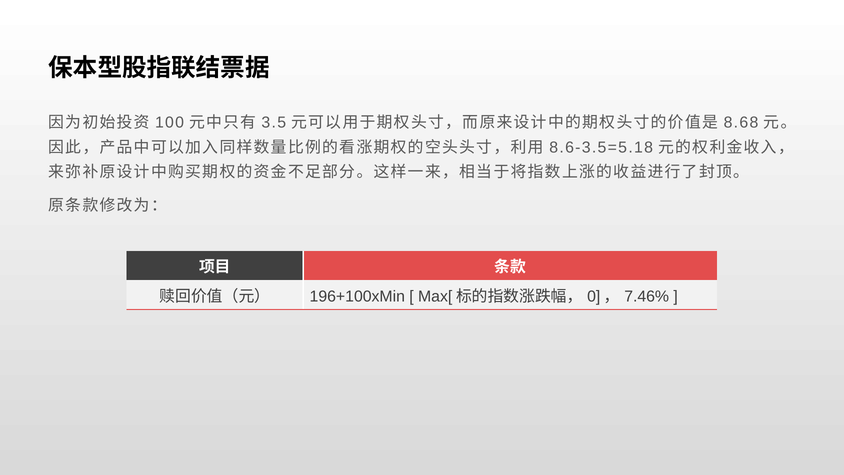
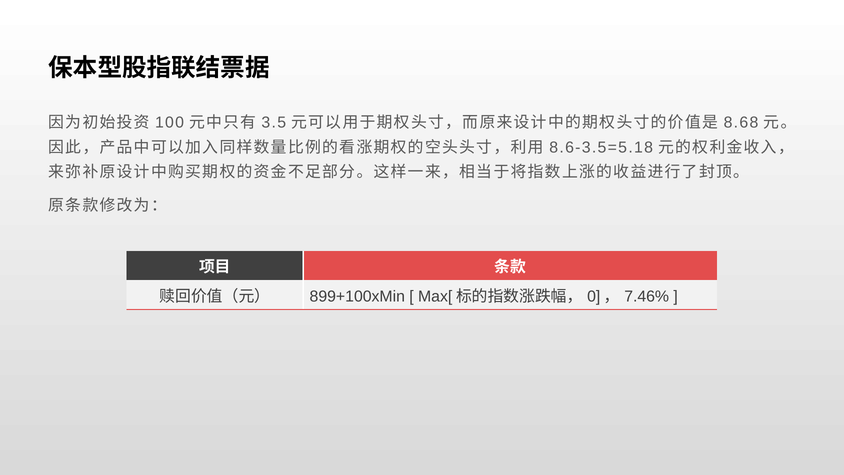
196+100xMin: 196+100xMin -> 899+100xMin
